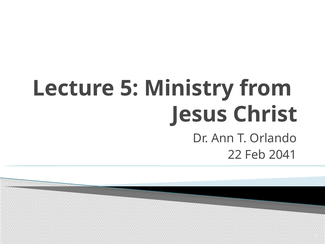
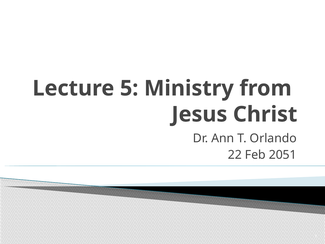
2041: 2041 -> 2051
